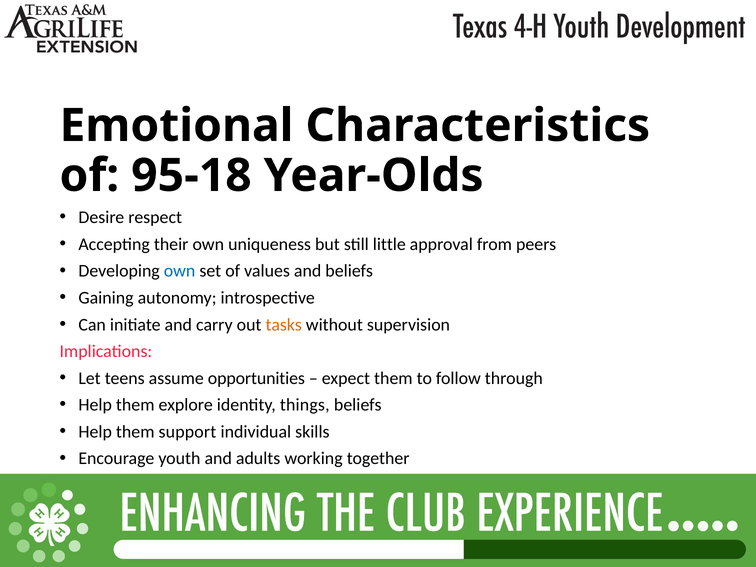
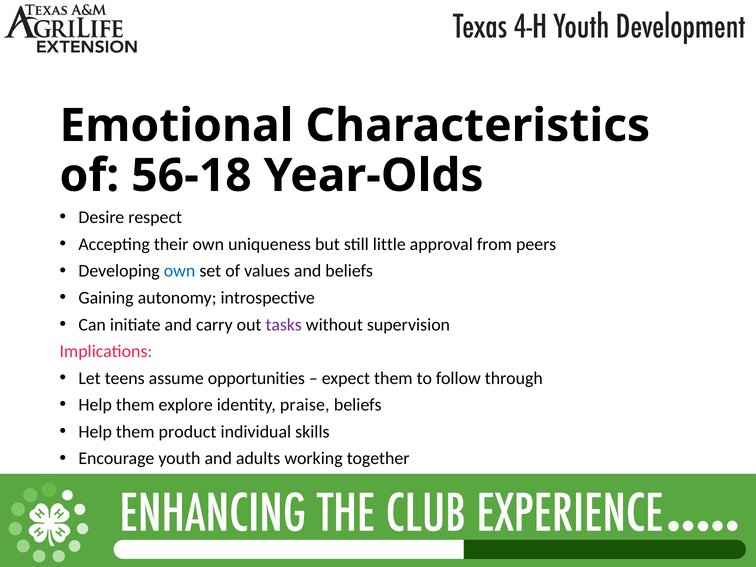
95-18: 95-18 -> 56-18
tasks colour: orange -> purple
things: things -> praise
support: support -> product
